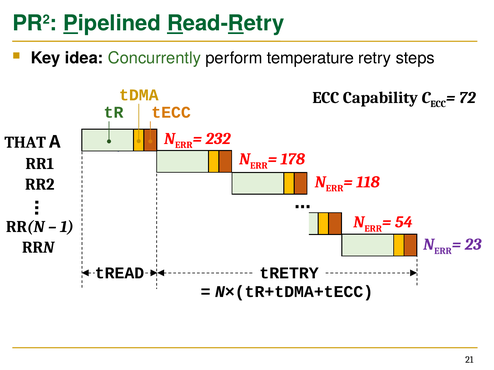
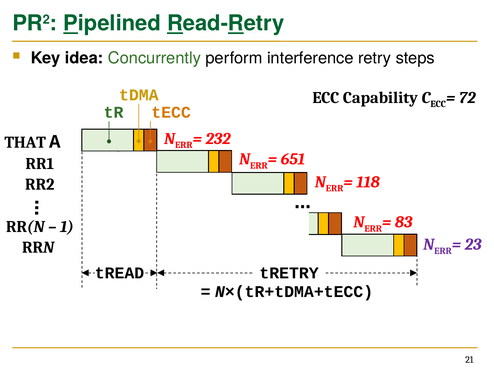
temperature: temperature -> interference
178: 178 -> 651
54: 54 -> 83
